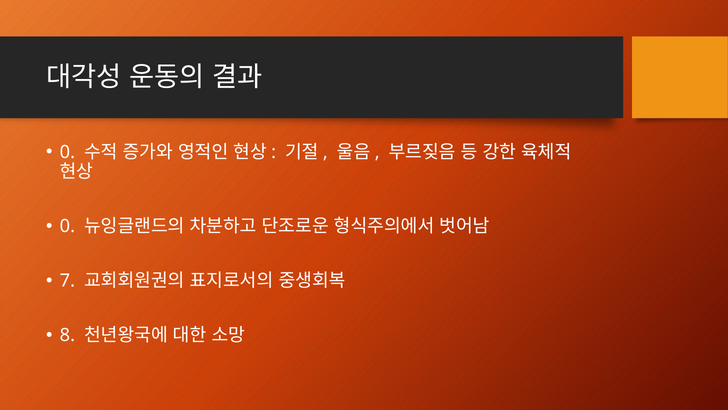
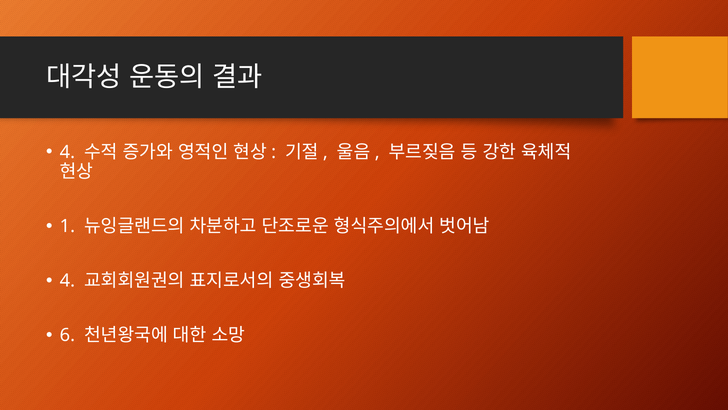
0 at (67, 152): 0 -> 4
0 at (67, 226): 0 -> 1
7 at (67, 281): 7 -> 4
8: 8 -> 6
